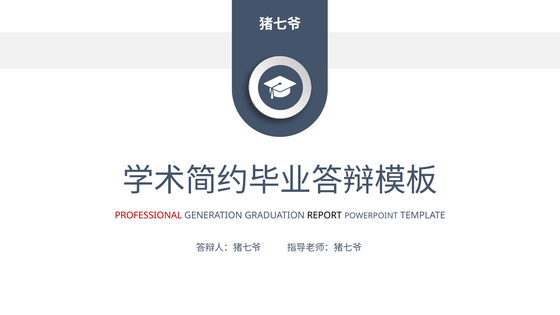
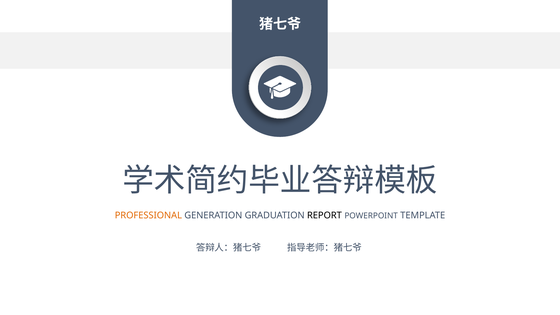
PROFESSIONAL colour: red -> orange
